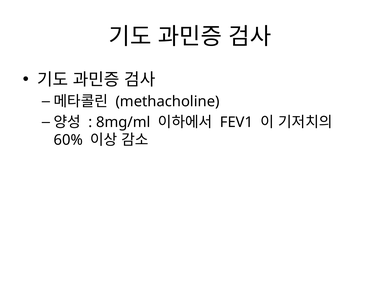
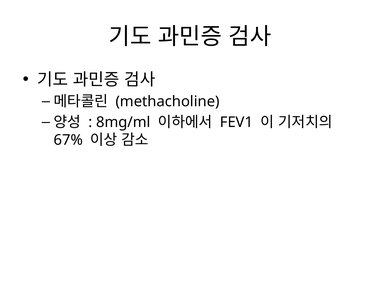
60%: 60% -> 67%
